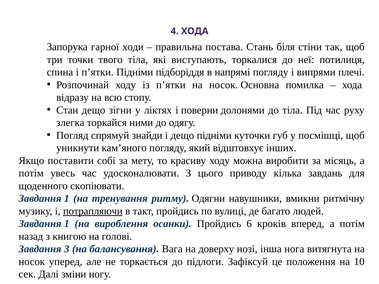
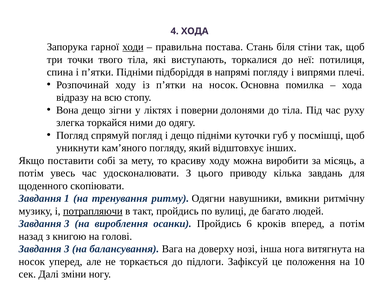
ходи underline: none -> present
Стан: Стан -> Вона
спрямуй знайди: знайди -> погляд
1 at (67, 224): 1 -> 3
